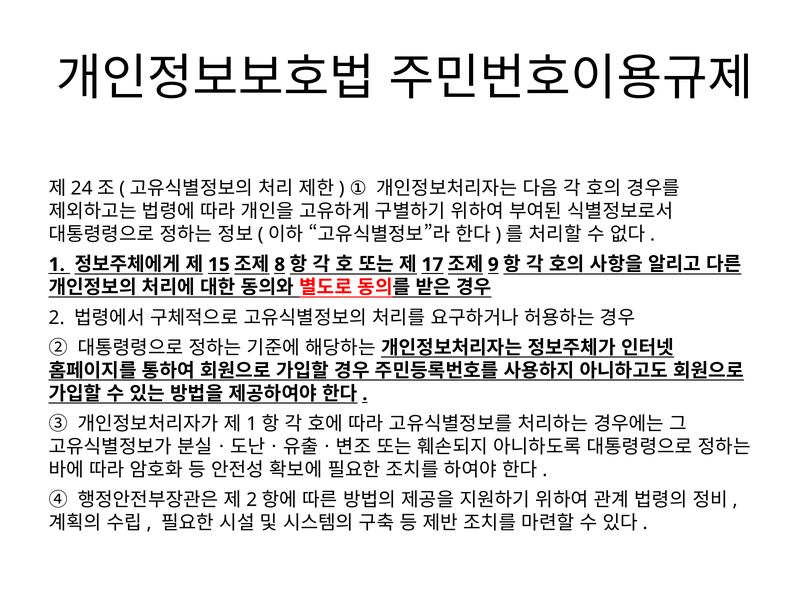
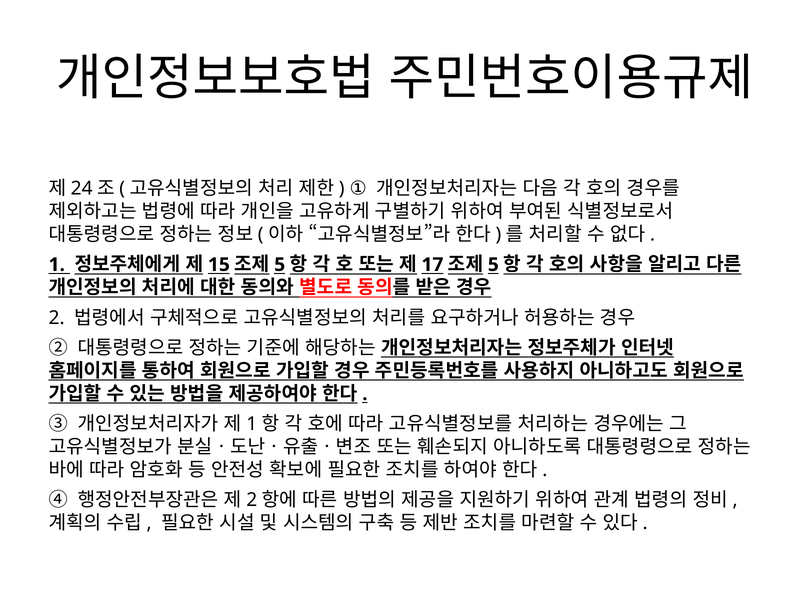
8 at (280, 265): 8 -> 5
9 at (493, 265): 9 -> 5
